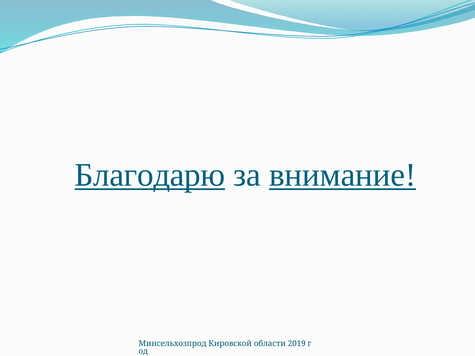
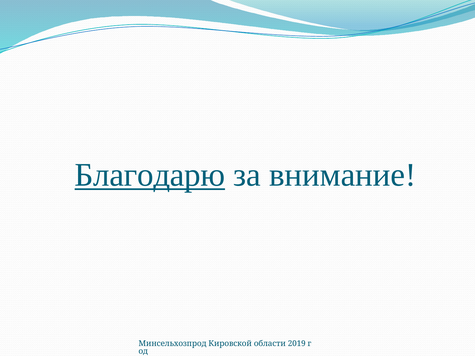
внимание underline: present -> none
